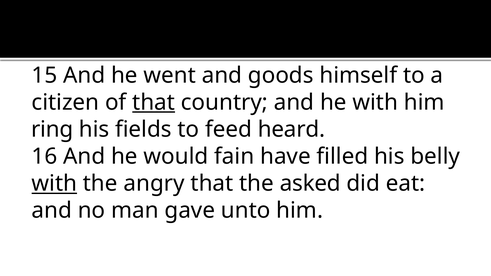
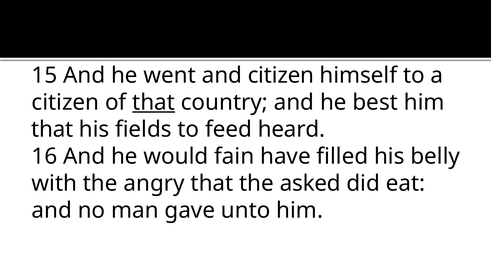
and goods: goods -> citizen
he with: with -> best
ring at (52, 130): ring -> that
with at (54, 184) underline: present -> none
